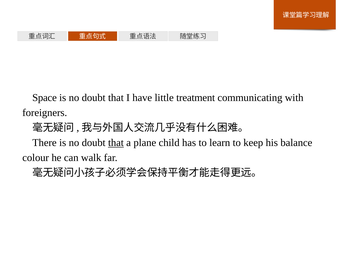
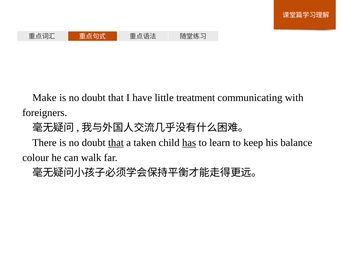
Space: Space -> Make
plane: plane -> taken
has underline: none -> present
